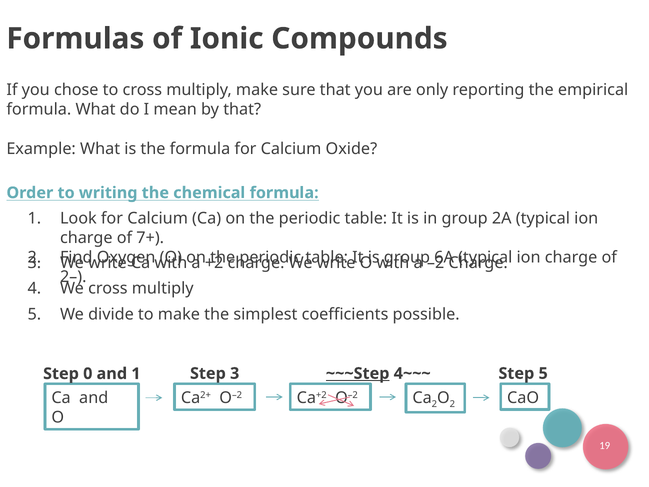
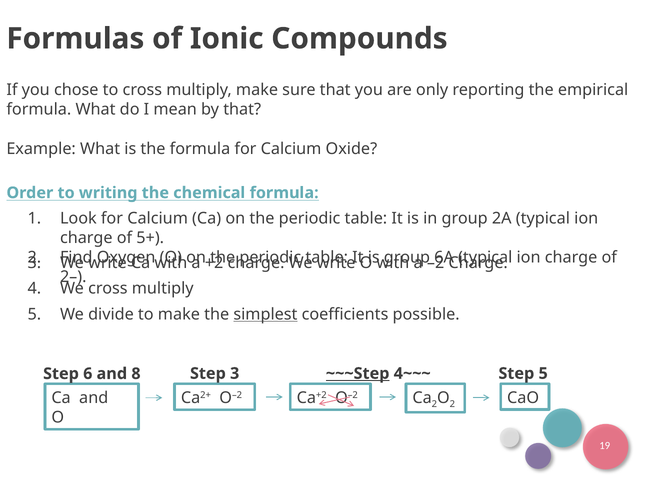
7+: 7+ -> 5+
simplest underline: none -> present
0: 0 -> 6
and 1: 1 -> 8
